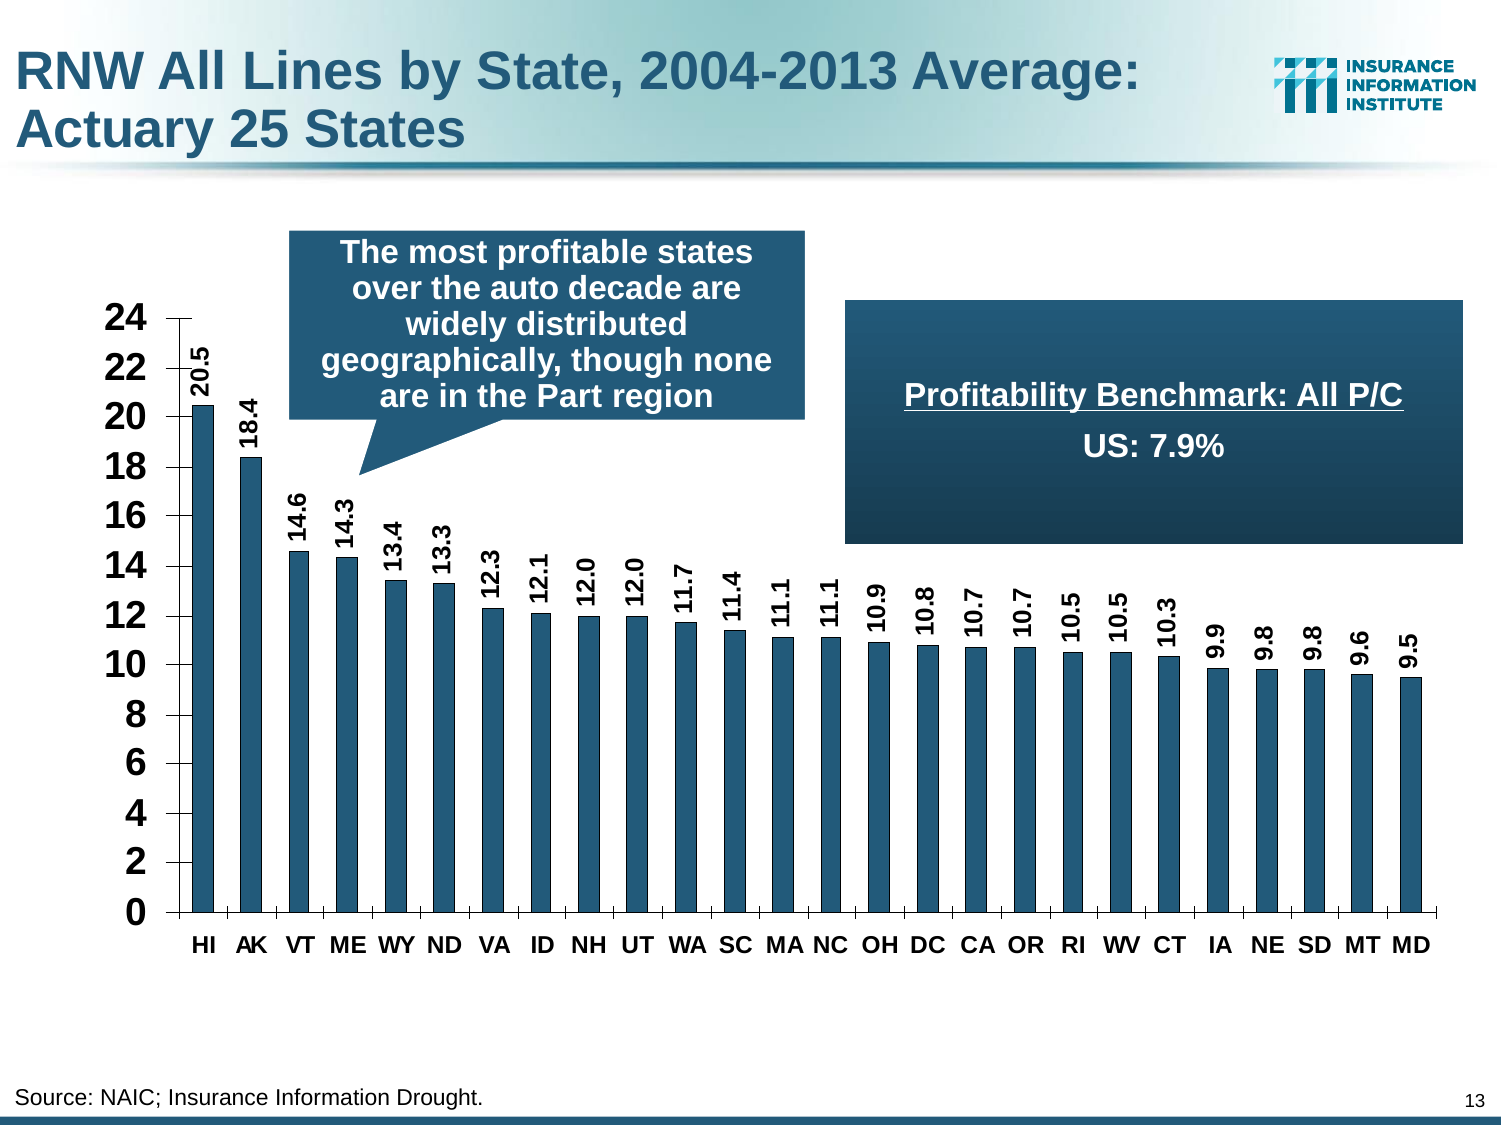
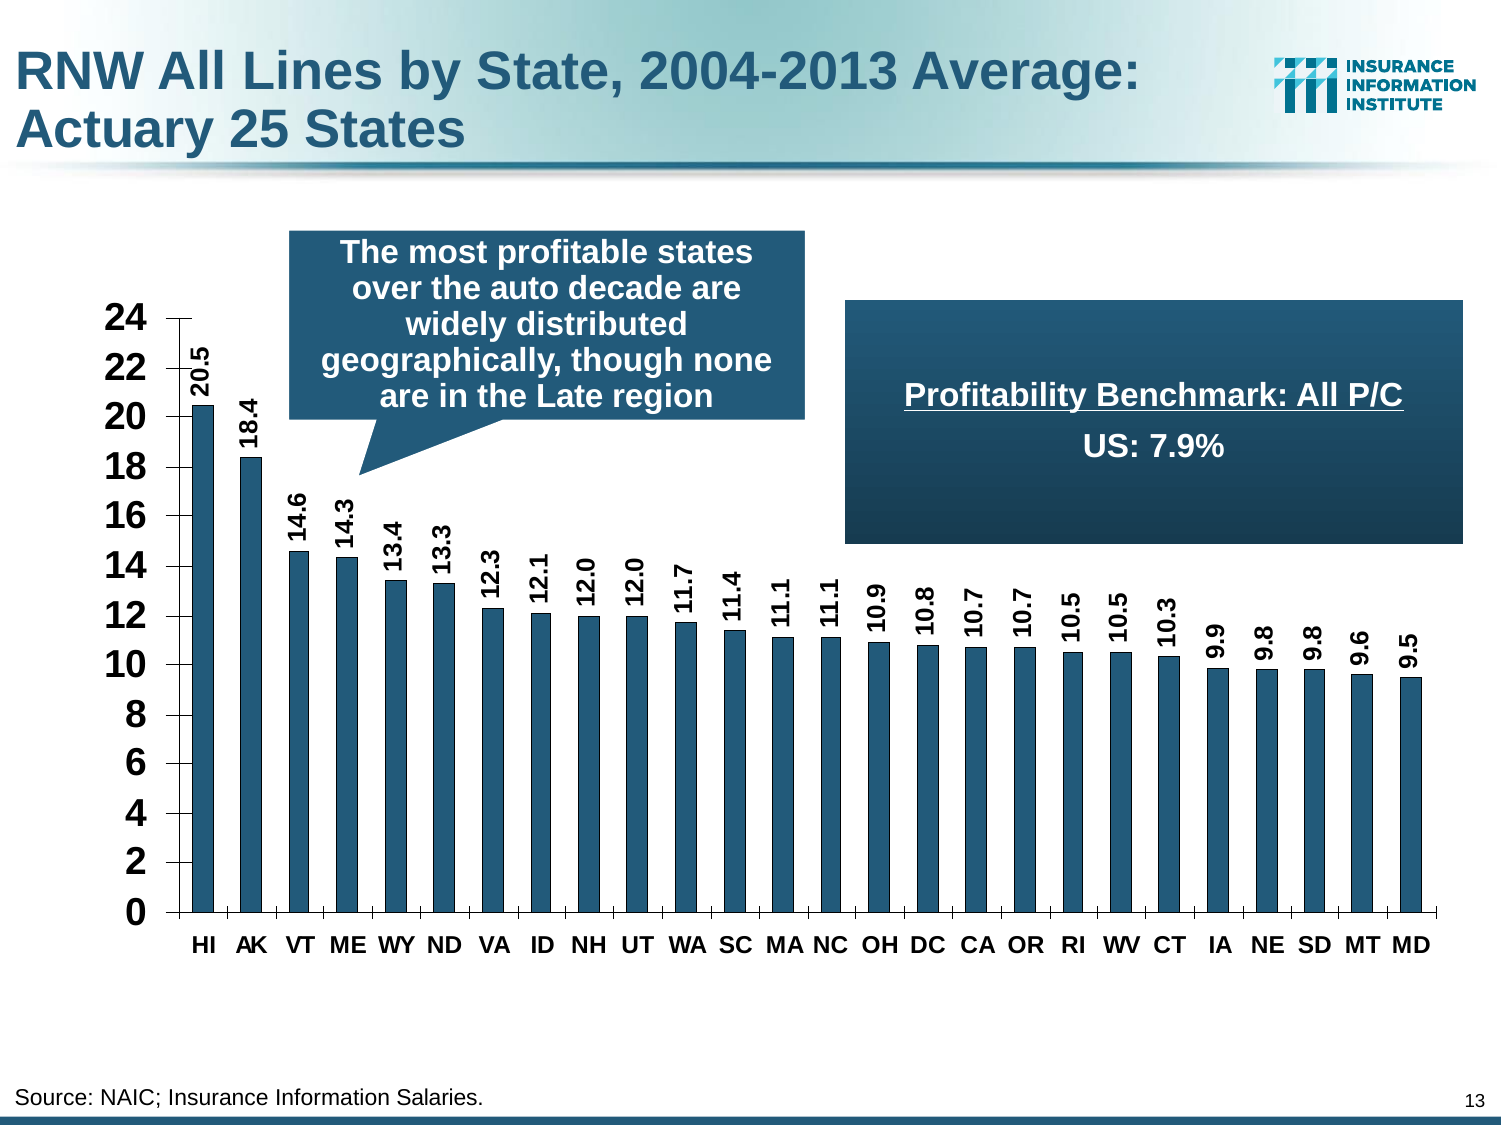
Part: Part -> Late
Drought: Drought -> Salaries
